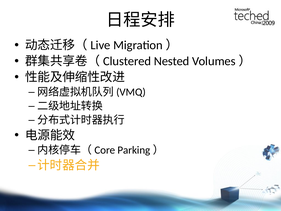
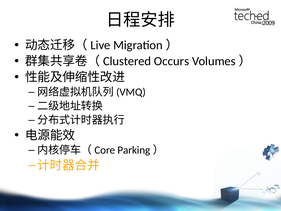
Nested: Nested -> Occurs
